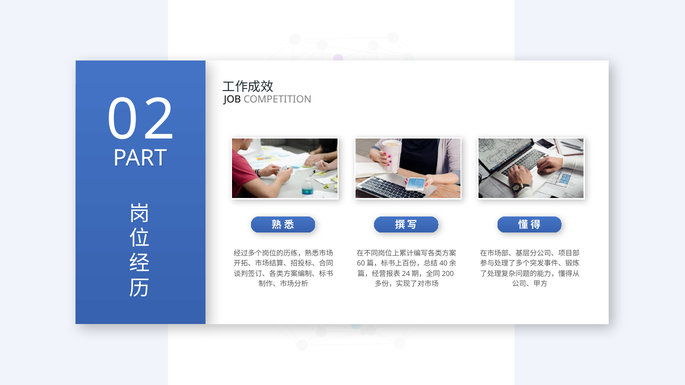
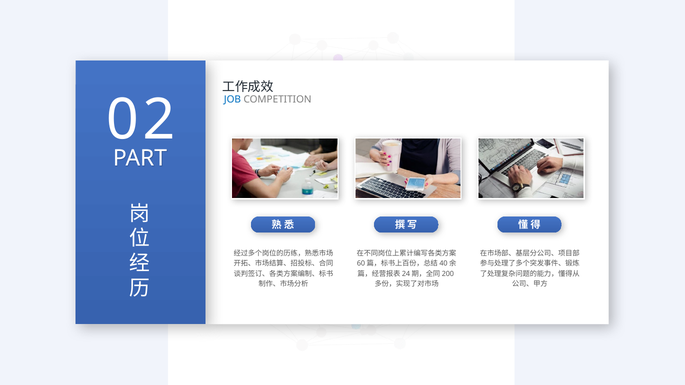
JOB colour: black -> blue
